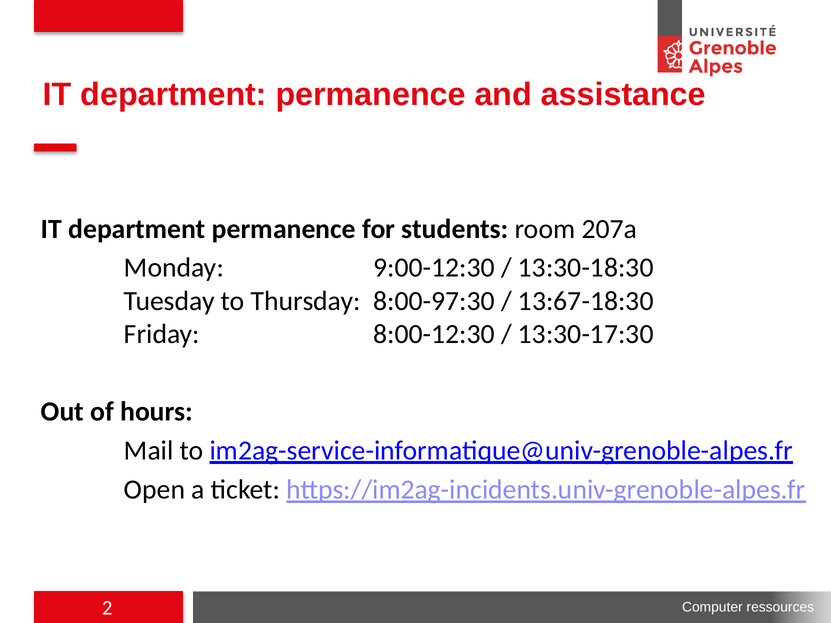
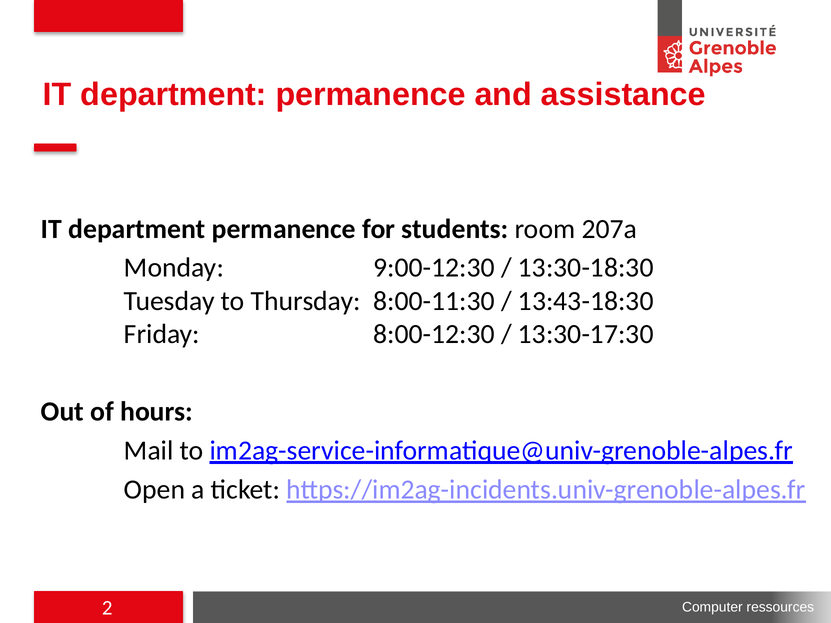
8:00-97:30: 8:00-97:30 -> 8:00-11:30
13:67-18:30: 13:67-18:30 -> 13:43-18:30
